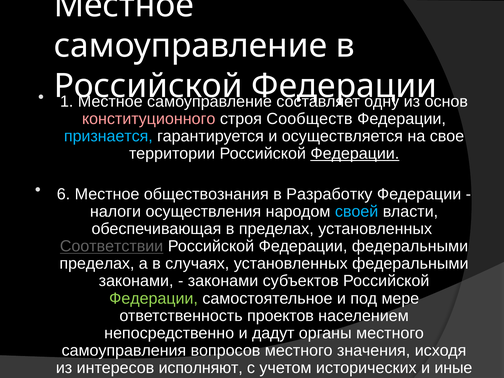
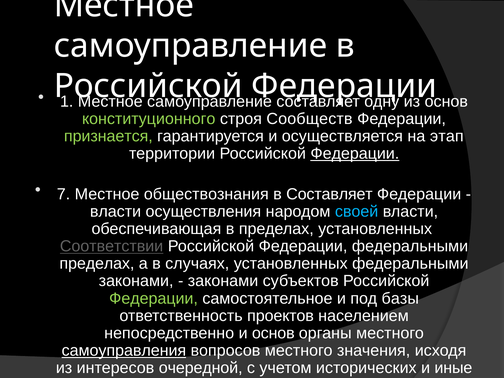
конституционного colour: pink -> light green
признается colour: light blue -> light green
свое: свое -> этап
6: 6 -> 7
в Разработку: Разработку -> Составляет
налоги at (115, 211): налоги -> власти
мере: мере -> базы
и дадут: дадут -> основ
самоуправления underline: none -> present
исполняют: исполняют -> очередной
